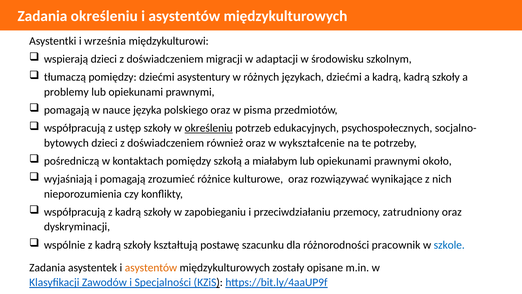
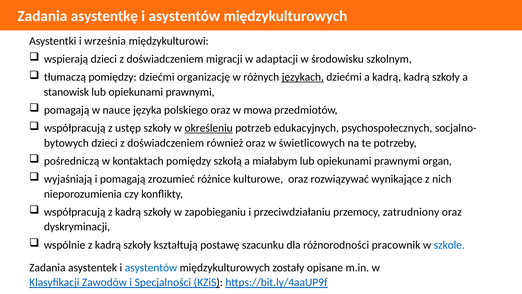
Zadania określeniu: określeniu -> asystentkę
asystentury: asystentury -> organizację
językach underline: none -> present
problemy: problemy -> stanowisk
pisma: pisma -> mowa
wykształcenie: wykształcenie -> świetlicowych
około: około -> organ
asystentów at (151, 267) colour: orange -> blue
